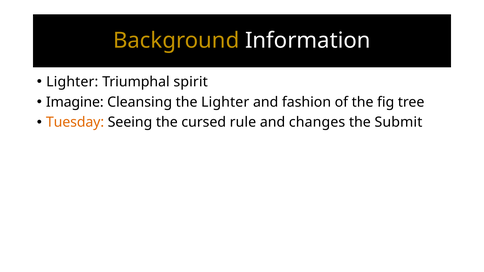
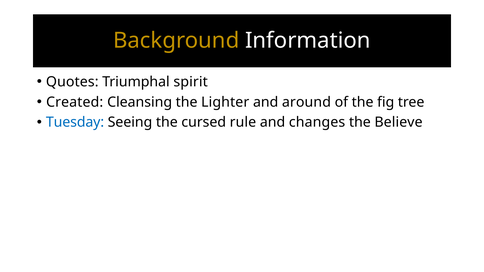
Lighter at (72, 82): Lighter -> Quotes
Imagine: Imagine -> Created
fashion: fashion -> around
Tuesday colour: orange -> blue
Submit: Submit -> Believe
